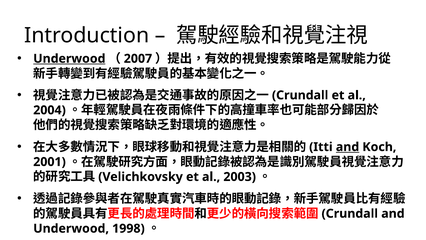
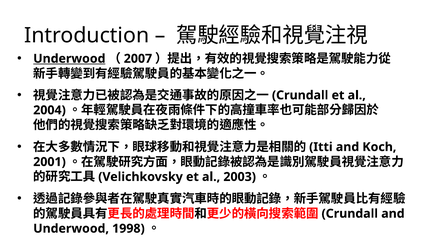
and at (348, 147) underline: present -> none
